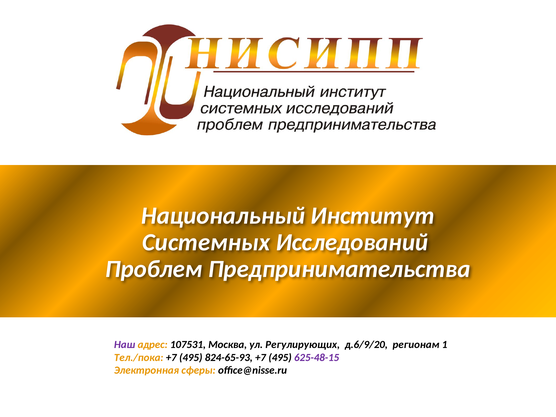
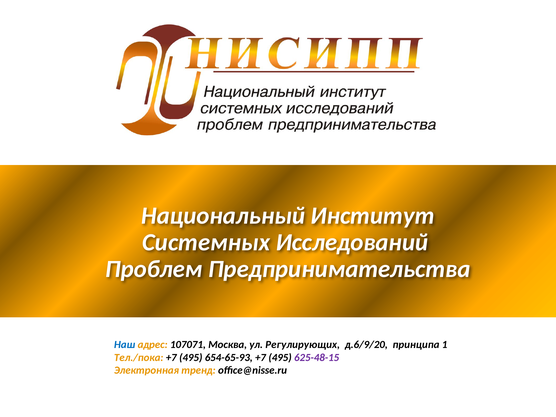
Наш colour: purple -> blue
107531: 107531 -> 107071
регионам: регионам -> принципа
824-65-93: 824-65-93 -> 654-65-93
сферы: сферы -> тренд
